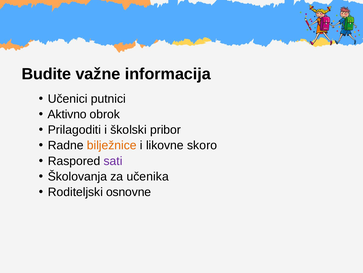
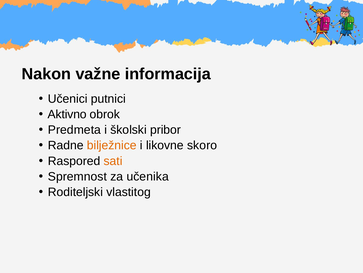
Budite: Budite -> Nakon
Prilagoditi: Prilagoditi -> Predmeta
sati colour: purple -> orange
Školovanja: Školovanja -> Spremnost
osnovne: osnovne -> vlastitog
